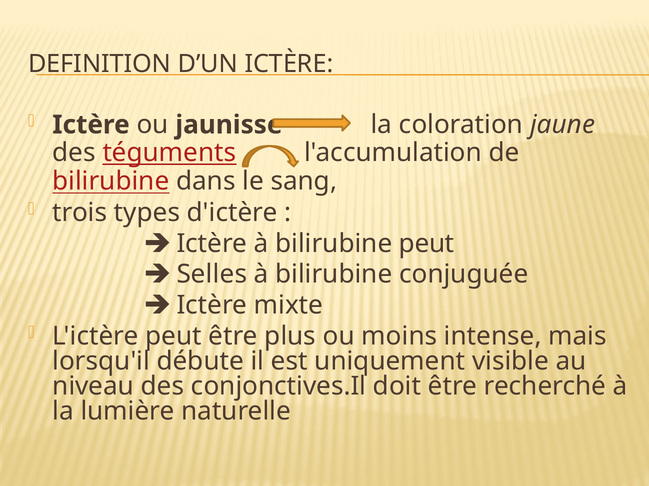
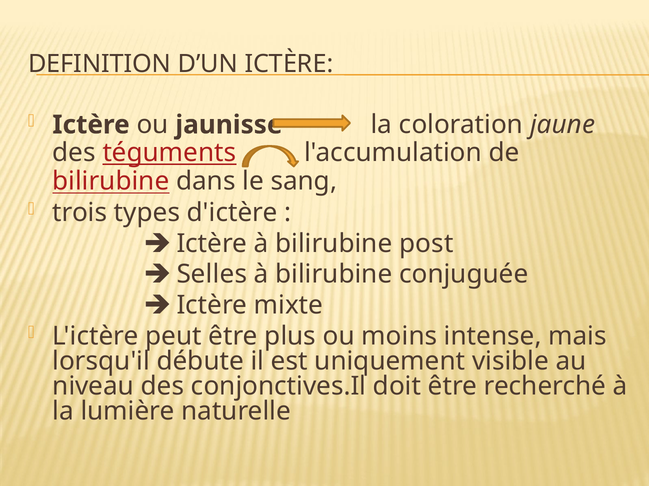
bilirubine peut: peut -> post
